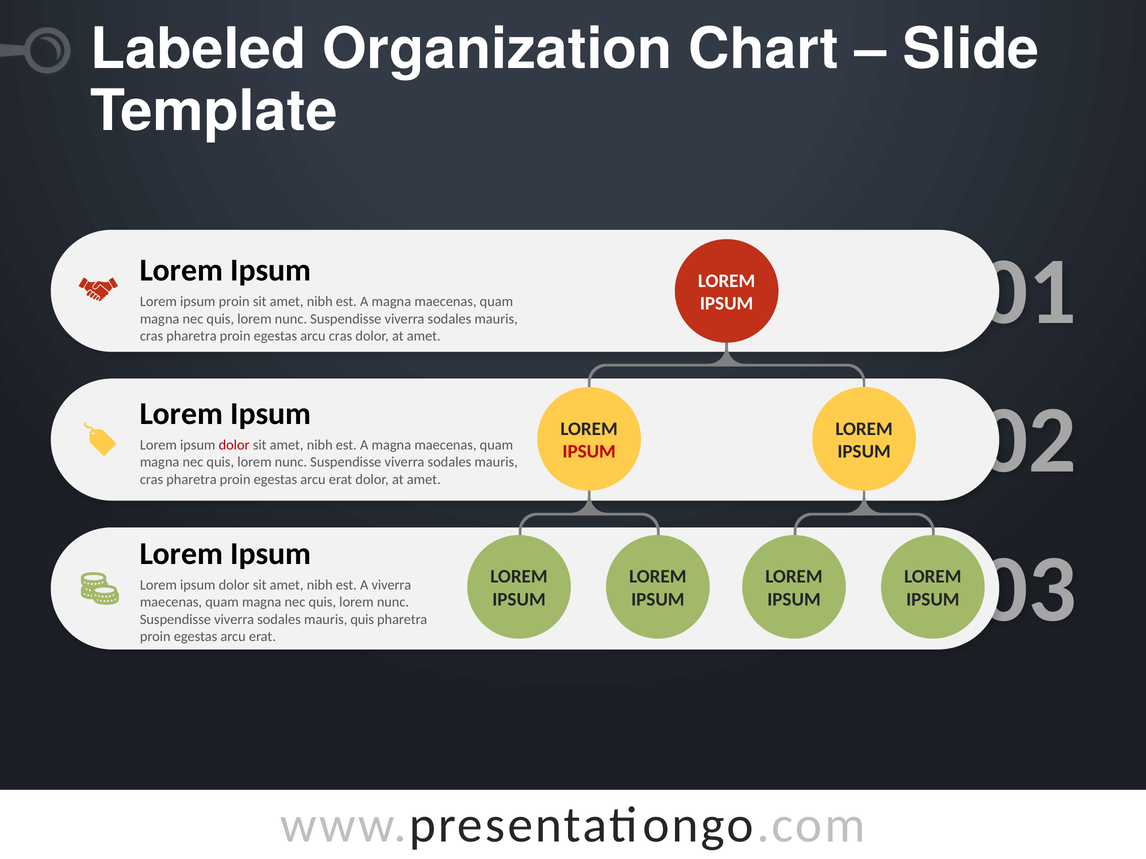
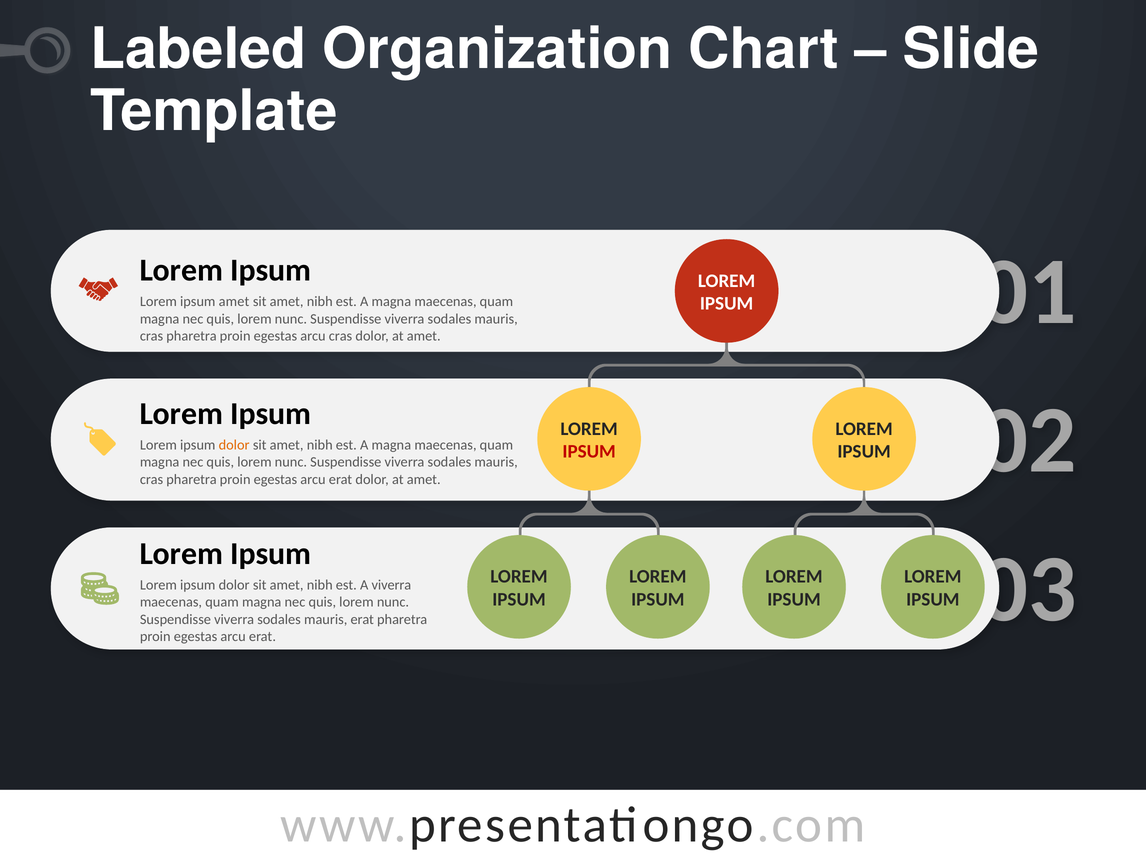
ipsum proin: proin -> amet
dolor at (234, 445) colour: red -> orange
mauris quis: quis -> erat
